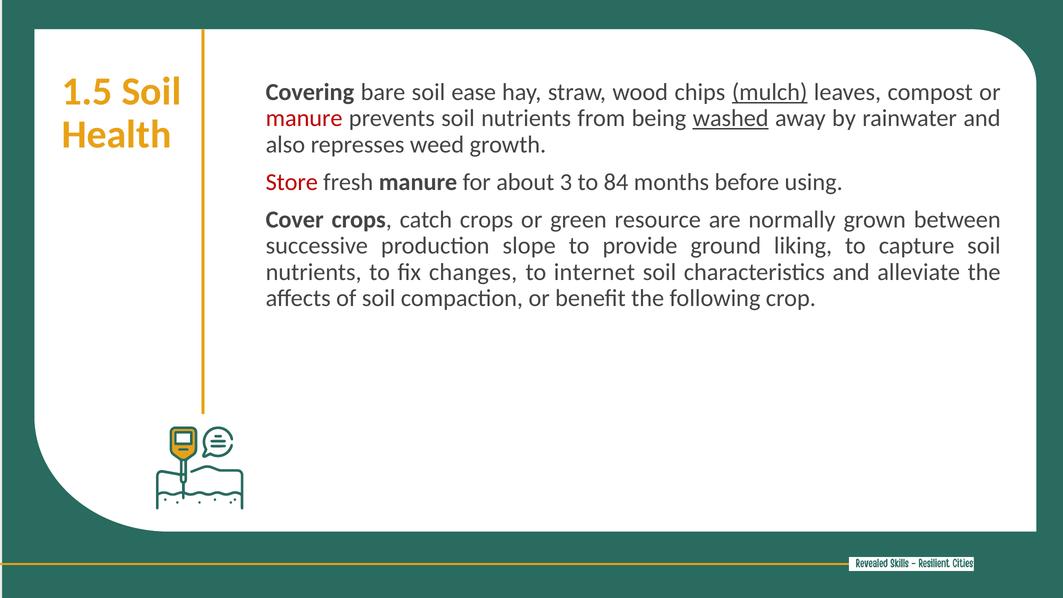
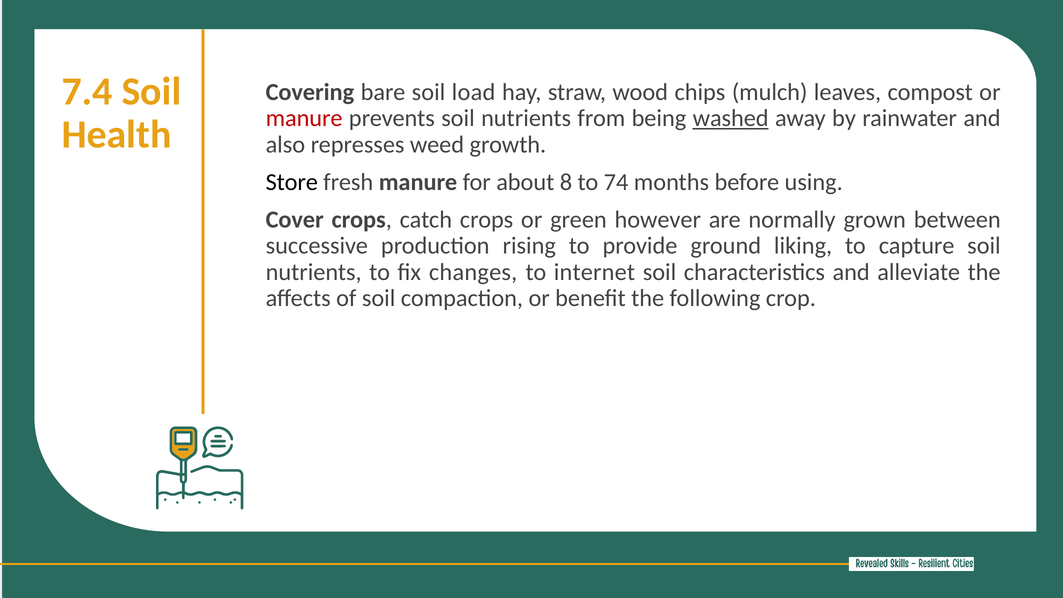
1.5: 1.5 -> 7.4
ease: ease -> load
mulch underline: present -> none
Store colour: red -> black
3: 3 -> 8
84: 84 -> 74
resource: resource -> however
slope: slope -> rising
